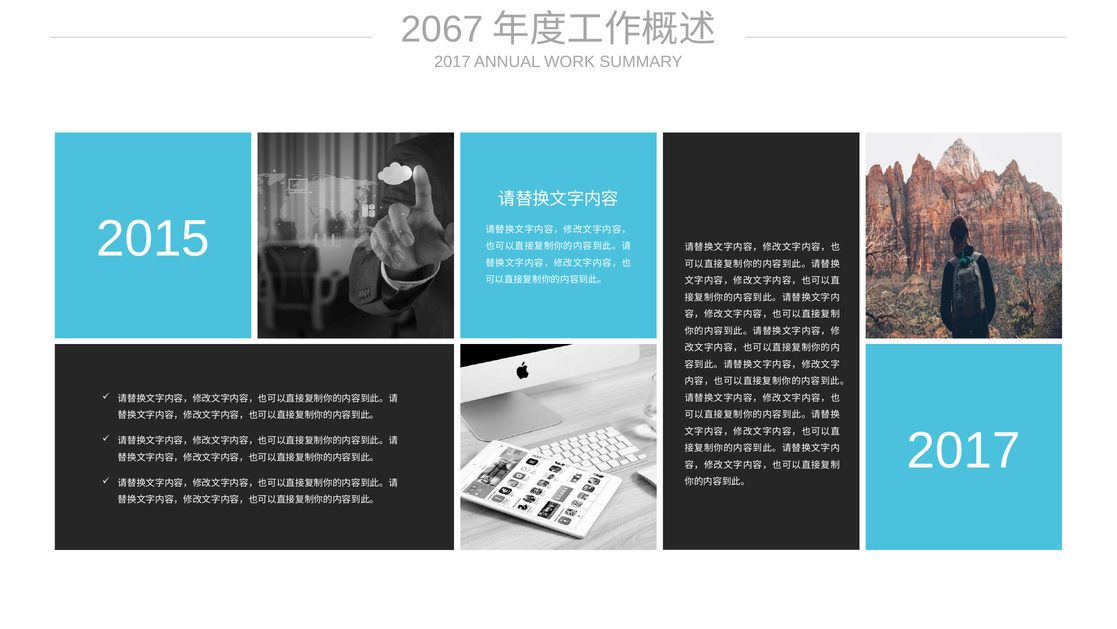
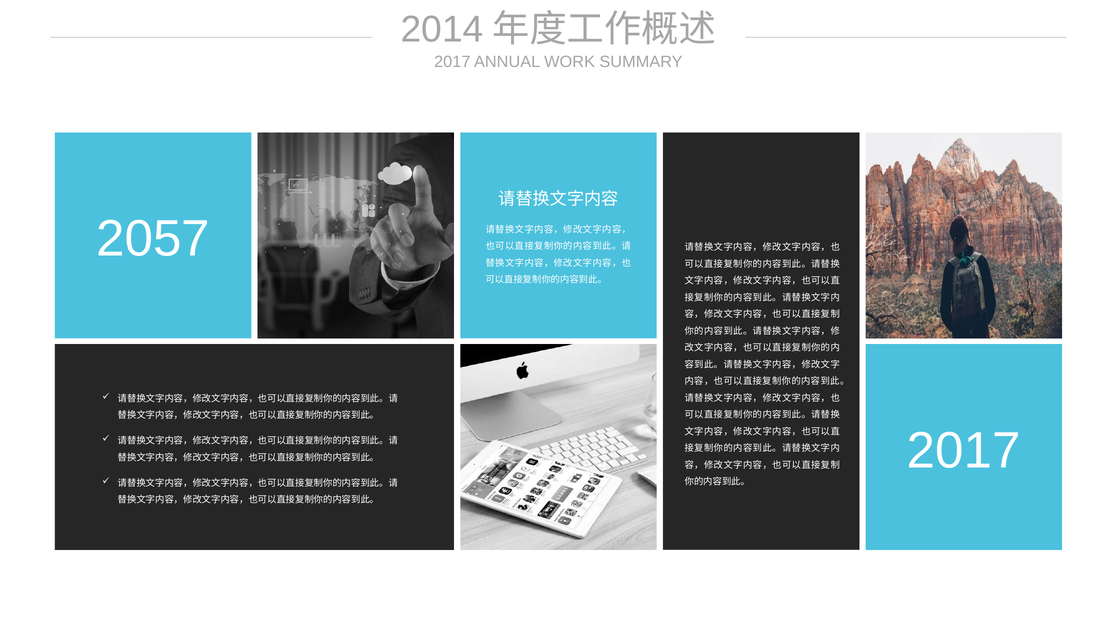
2067: 2067 -> 2014
2015: 2015 -> 2057
